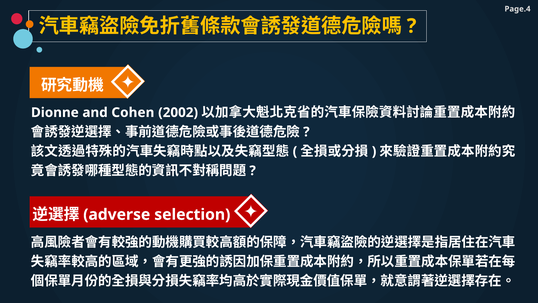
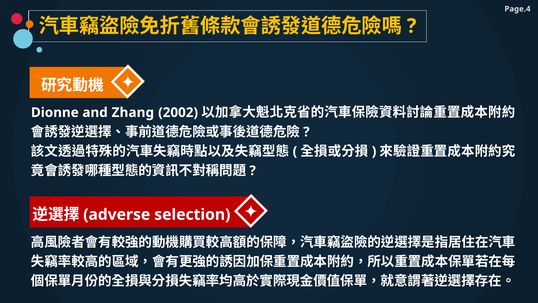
Cohen: Cohen -> Zhang
